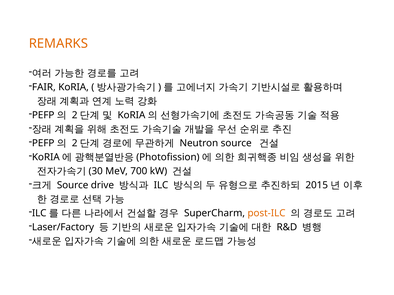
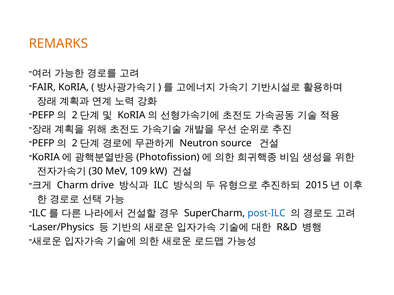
700: 700 -> 109
Source at (73, 186): Source -> Charm
post-ILC colour: orange -> blue
Laser/Factory: Laser/Factory -> Laser/Physics
